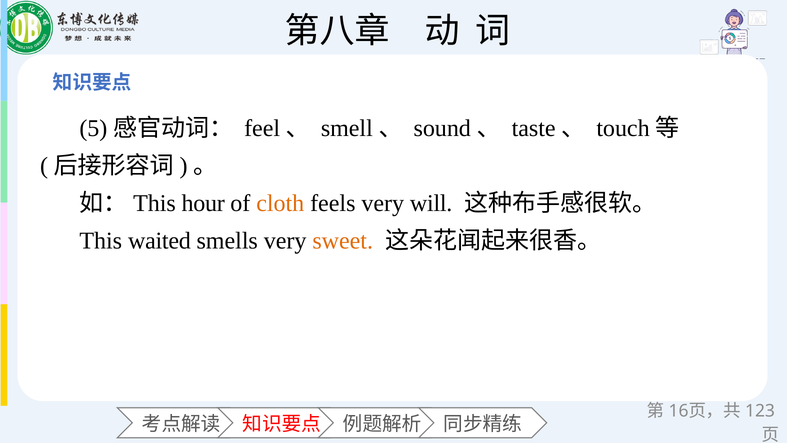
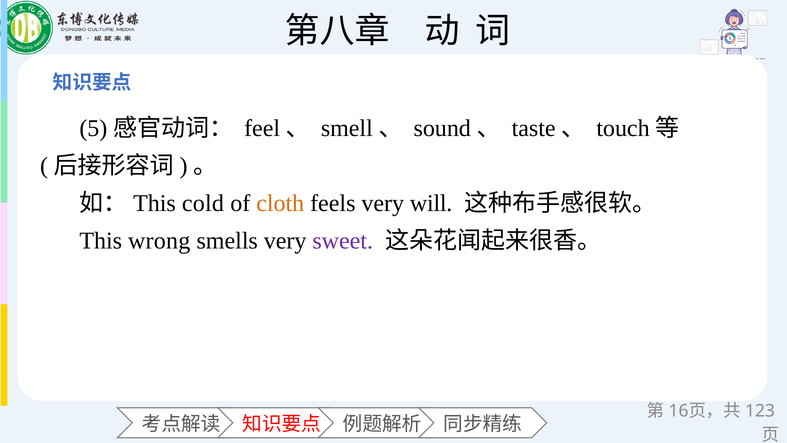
hour: hour -> cold
waited: waited -> wrong
sweet colour: orange -> purple
